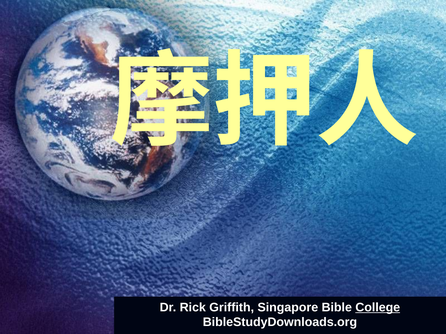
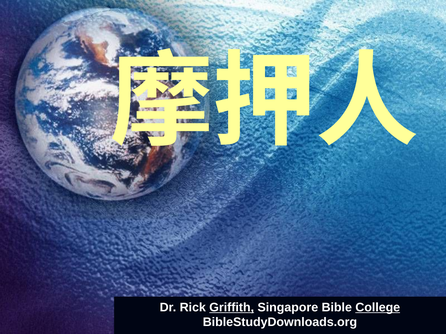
Griffith underline: none -> present
